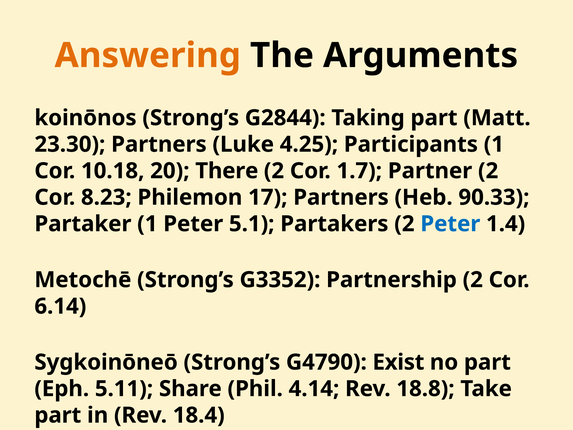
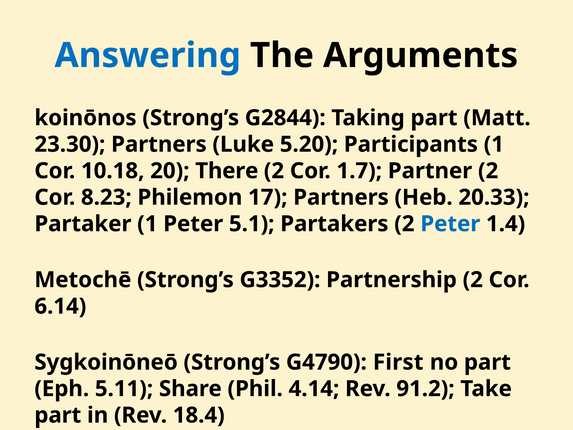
Answering colour: orange -> blue
4.25: 4.25 -> 5.20
90.33: 90.33 -> 20.33
Exist: Exist -> First
18.8: 18.8 -> 91.2
